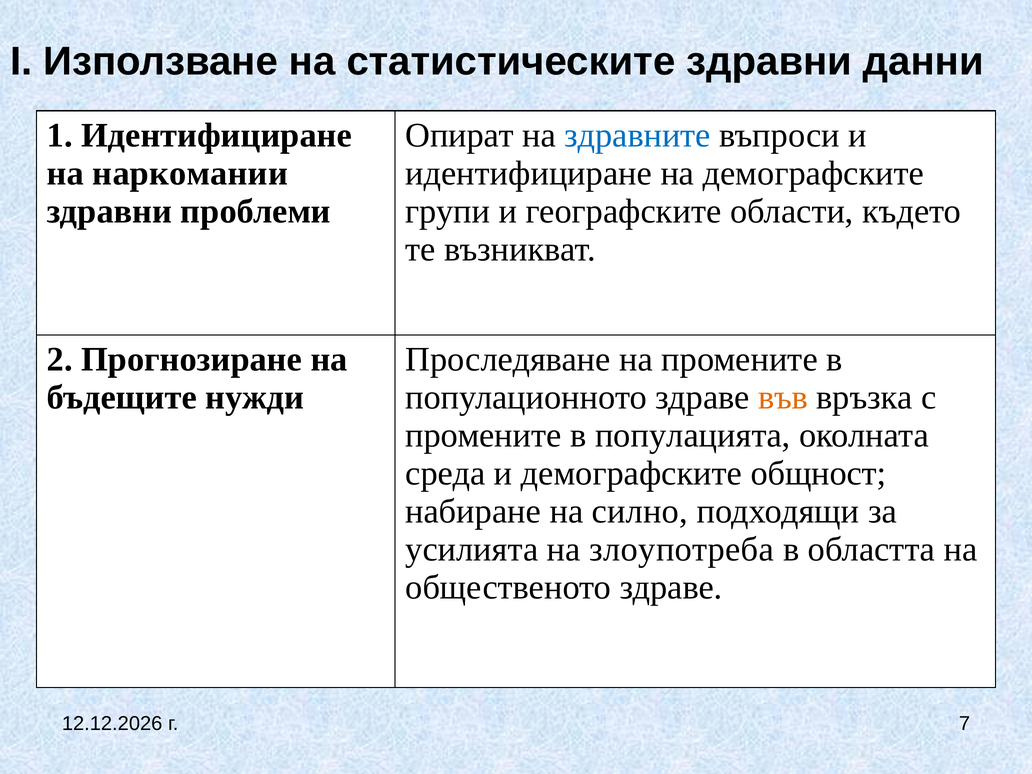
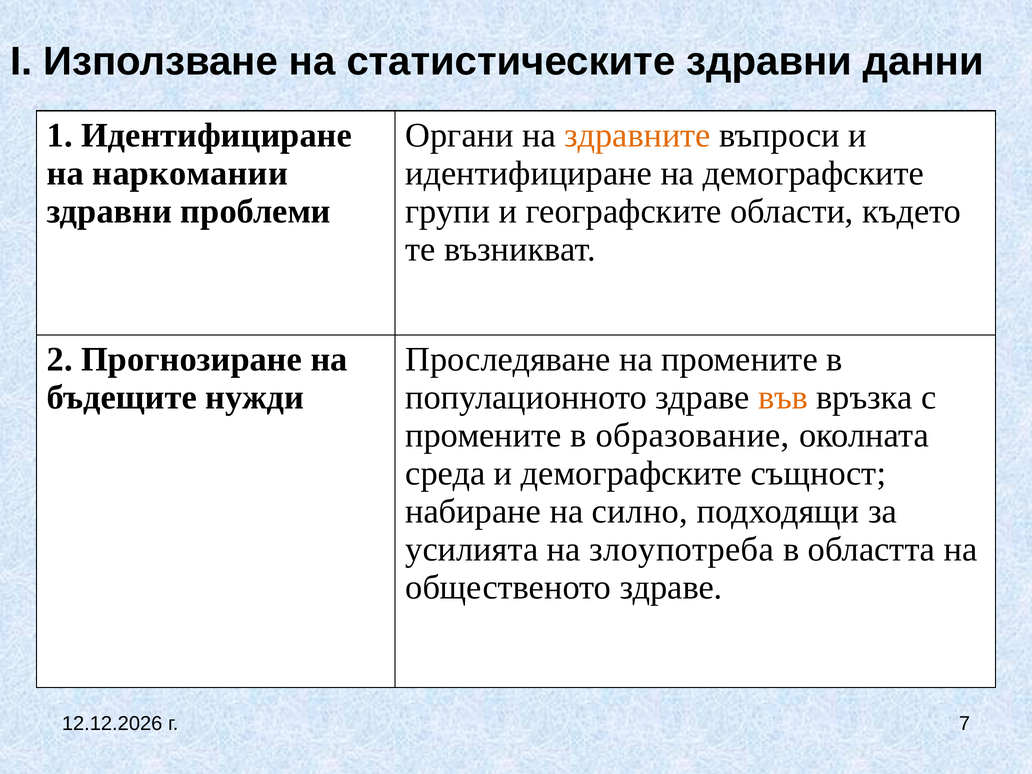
Опират: Опират -> Органи
здравните colour: blue -> orange
популацията: популацията -> образование
общност: общност -> същност
